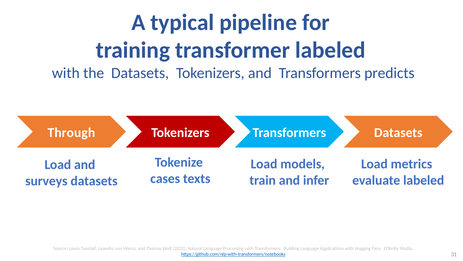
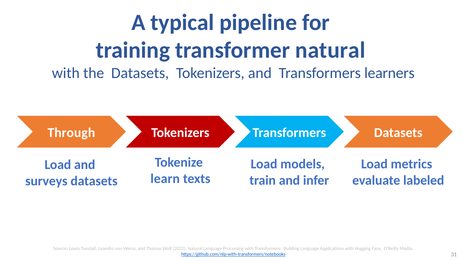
transformer labeled: labeled -> natural
predicts: predicts -> learners
cases: cases -> learn
